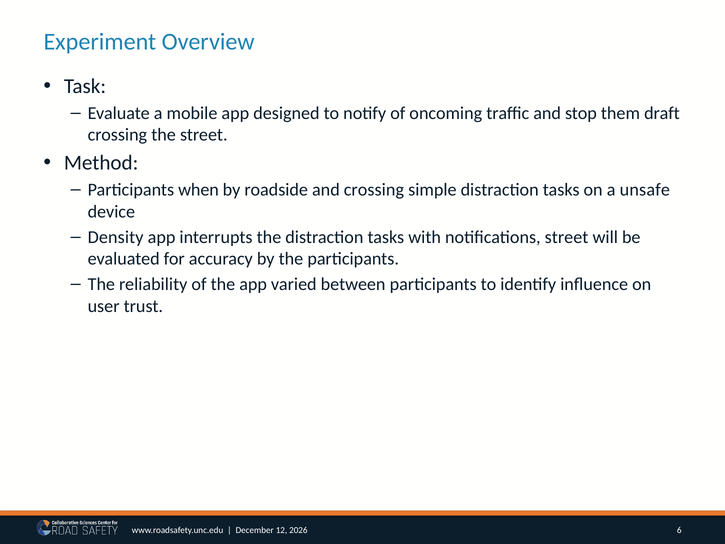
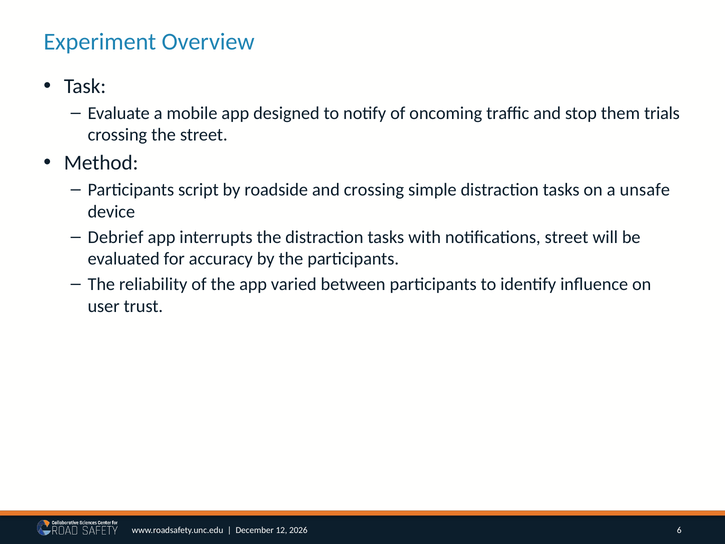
draft: draft -> trials
when: when -> script
Density: Density -> Debrief
